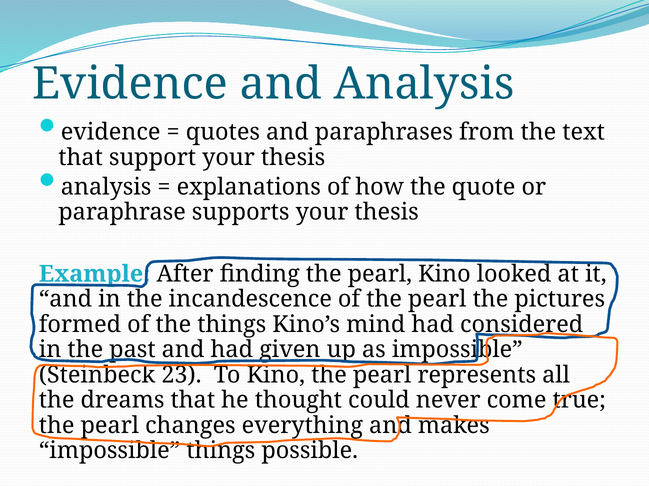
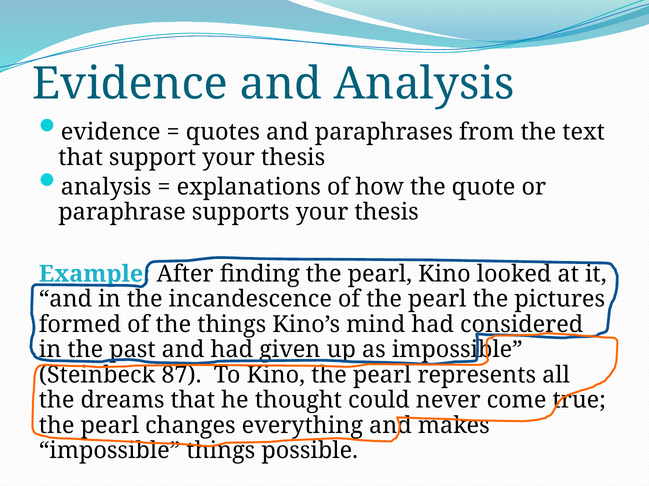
23: 23 -> 87
